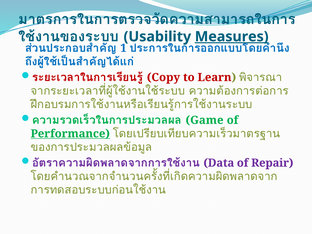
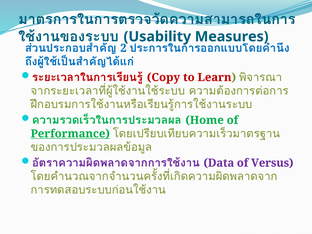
Measures underline: present -> none
1: 1 -> 2
Game: Game -> Home
Repair: Repair -> Versus
